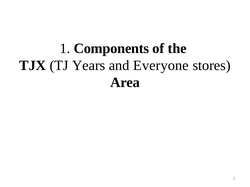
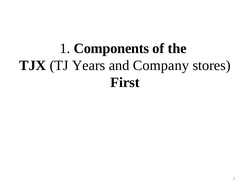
Everyone: Everyone -> Company
Area: Area -> First
